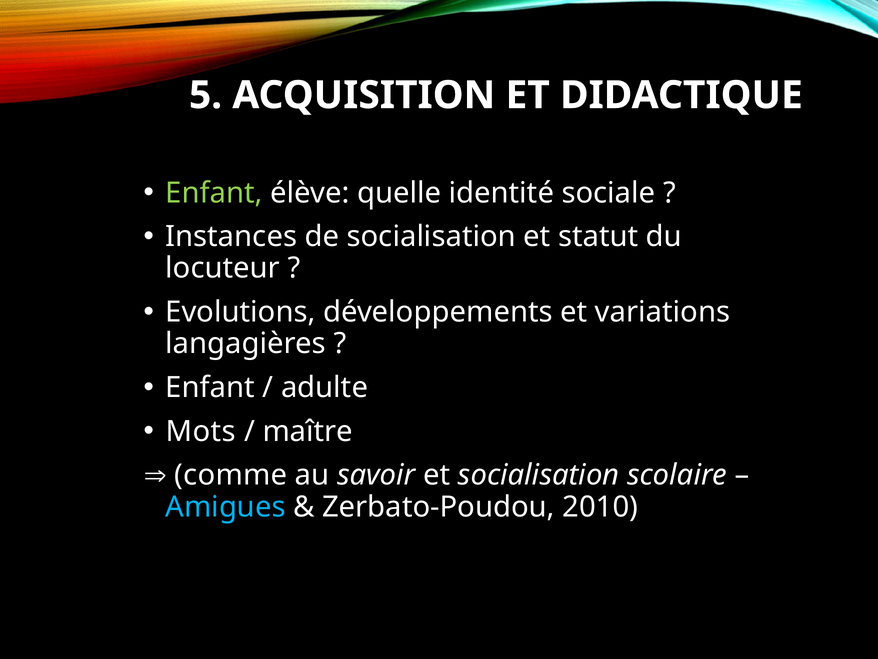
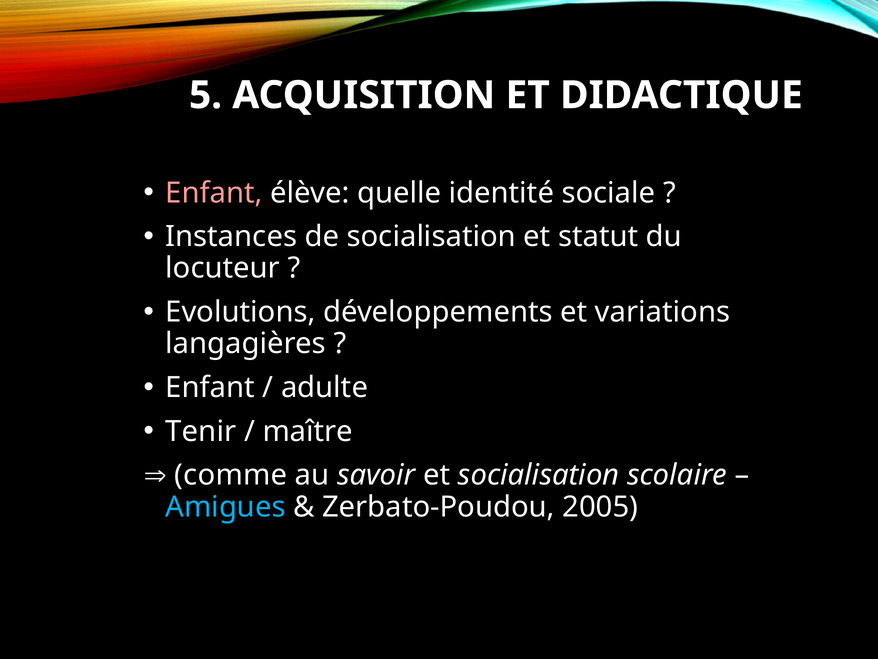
Enfant at (214, 193) colour: light green -> pink
Mots: Mots -> Tenir
2010: 2010 -> 2005
